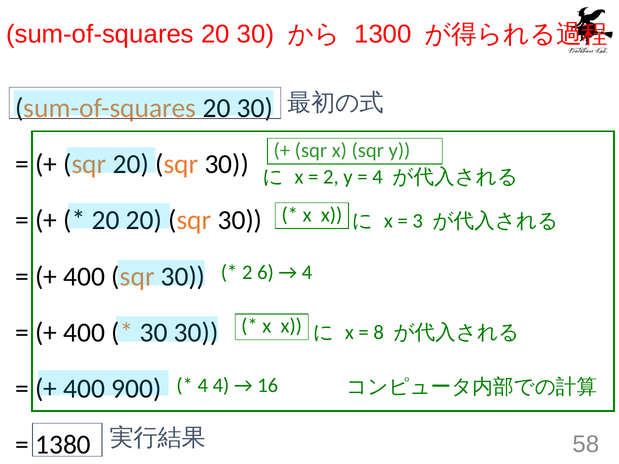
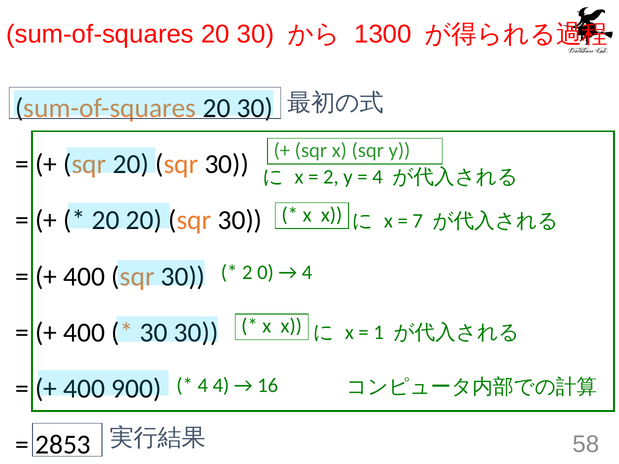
3: 3 -> 7
6: 6 -> 0
8: 8 -> 1
1380: 1380 -> 2853
